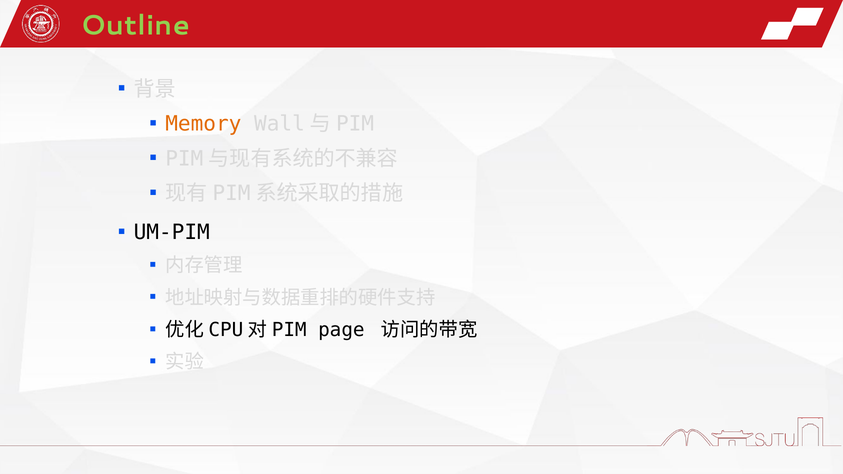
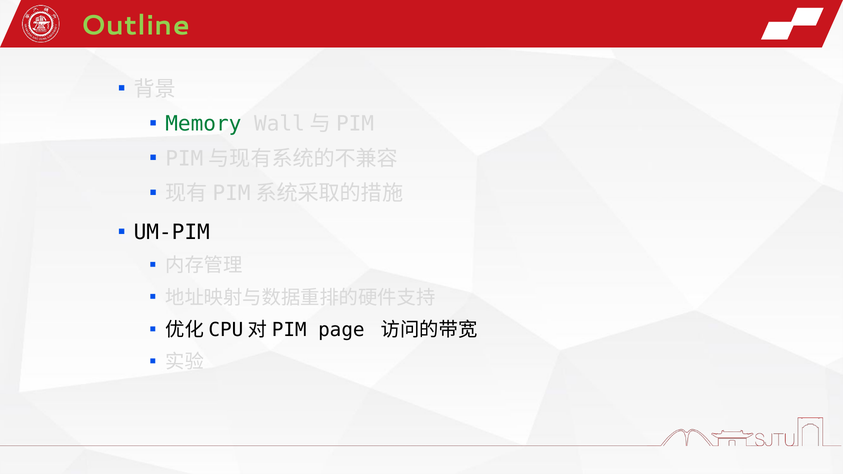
Memory colour: orange -> green
